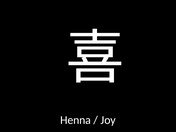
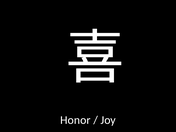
Henna: Henna -> Honor
